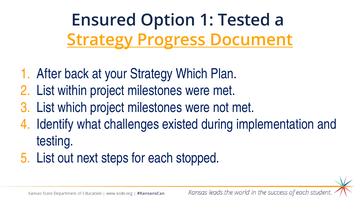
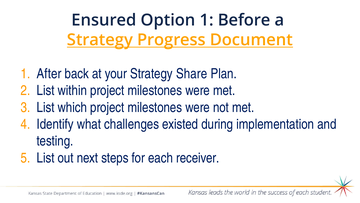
Tested: Tested -> Before
Strategy Which: Which -> Share
stopped: stopped -> receiver
